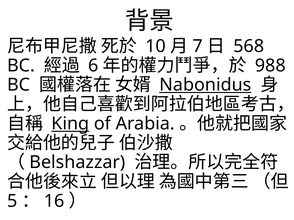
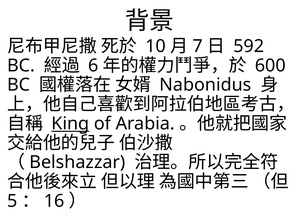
568: 568 -> 592
988: 988 -> 600
Nabonidus underline: present -> none
